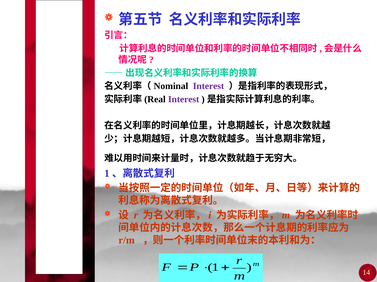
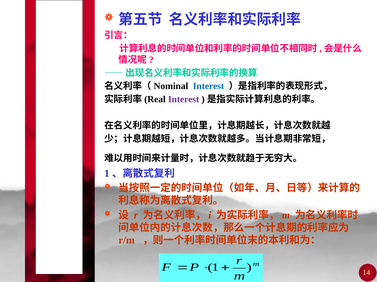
Interest at (209, 86) colour: purple -> blue
